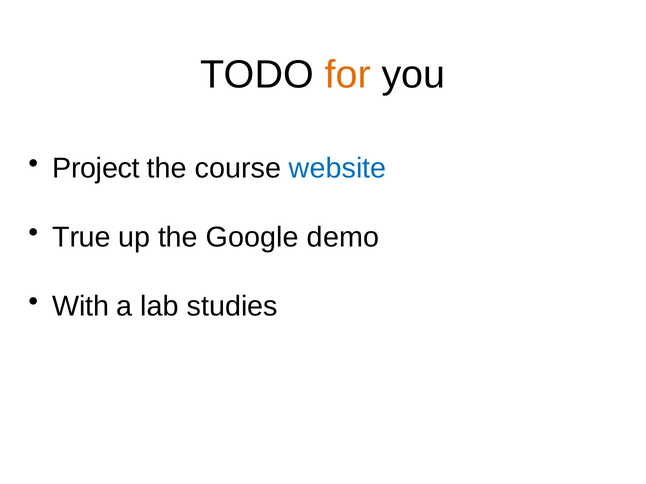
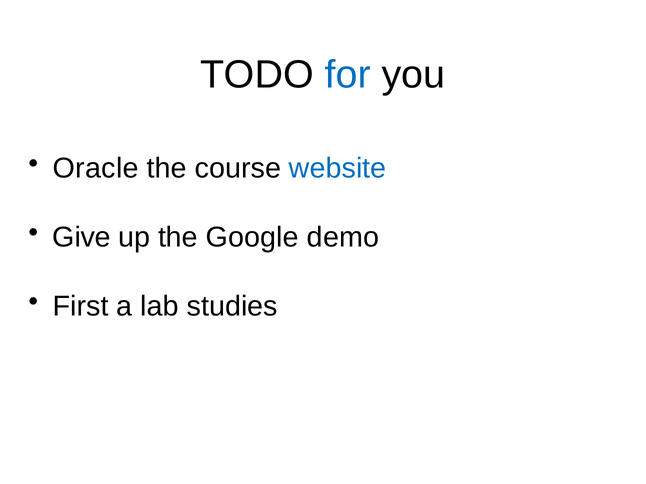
for colour: orange -> blue
Project: Project -> Oracle
True: True -> Give
With: With -> First
